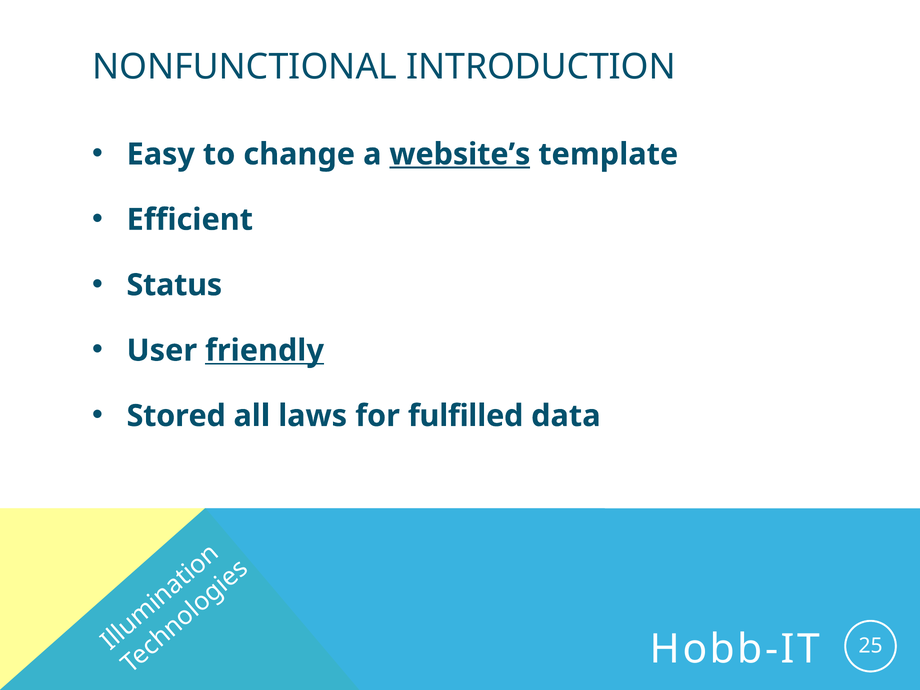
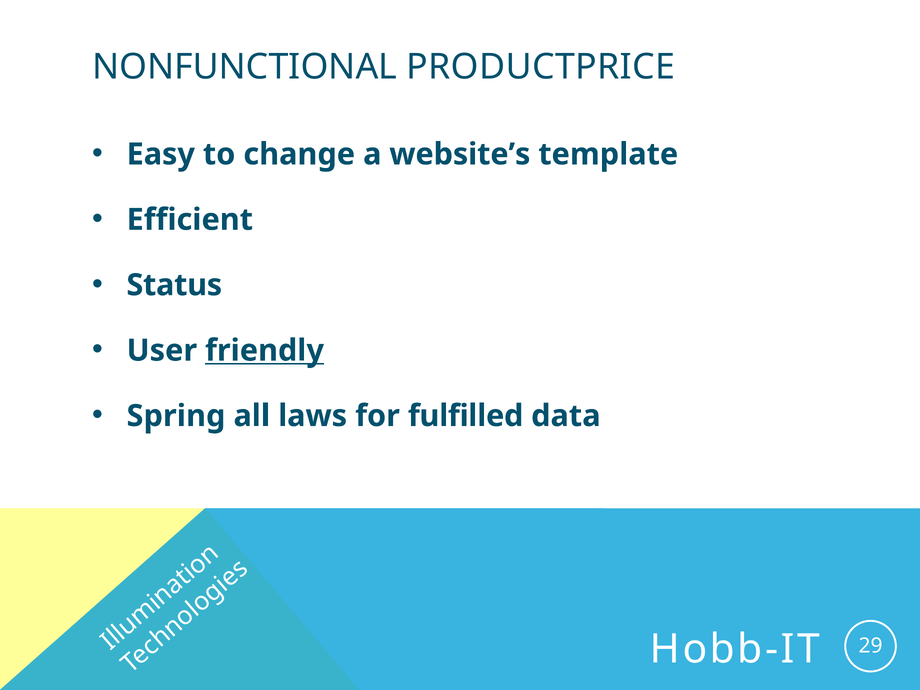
INTRODUCTION: INTRODUCTION -> PRODUCTPRICE
website’s underline: present -> none
Stored: Stored -> Spring
25: 25 -> 29
